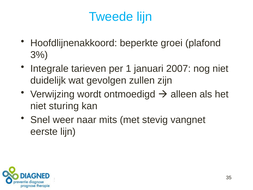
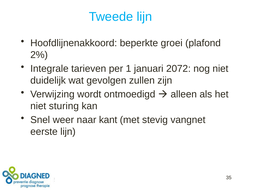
3%: 3% -> 2%
2007: 2007 -> 2072
mits: mits -> kant
